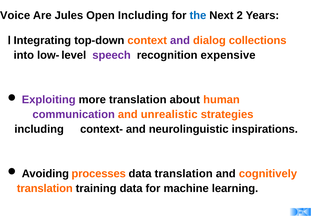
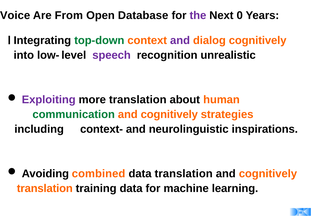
Jules: Jules -> From
Open Including: Including -> Database
the colour: blue -> purple
2: 2 -> 0
top-down colour: black -> green
dialog collections: collections -> cognitively
expensive: expensive -> unrealistic
communication colour: purple -> green
unrealistic at (169, 114): unrealistic -> cognitively
processes: processes -> combined
